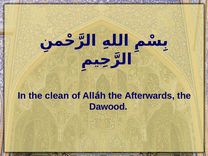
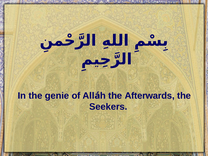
clean: clean -> genie
Dawood: Dawood -> Seekers
